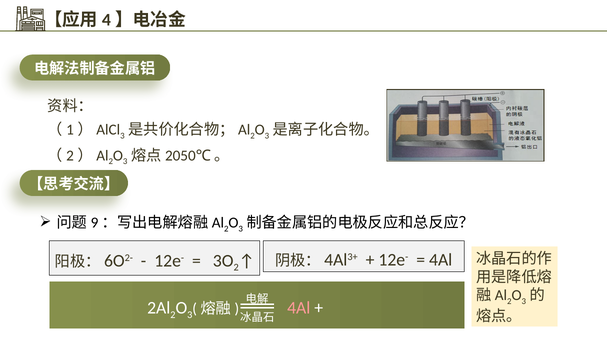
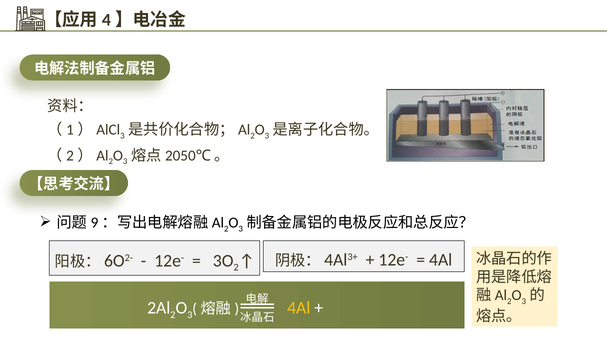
4Al at (299, 307) colour: pink -> yellow
